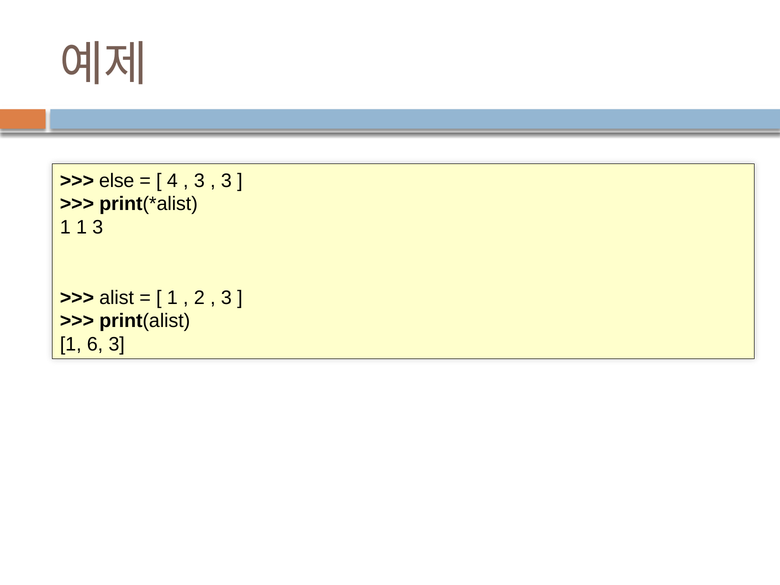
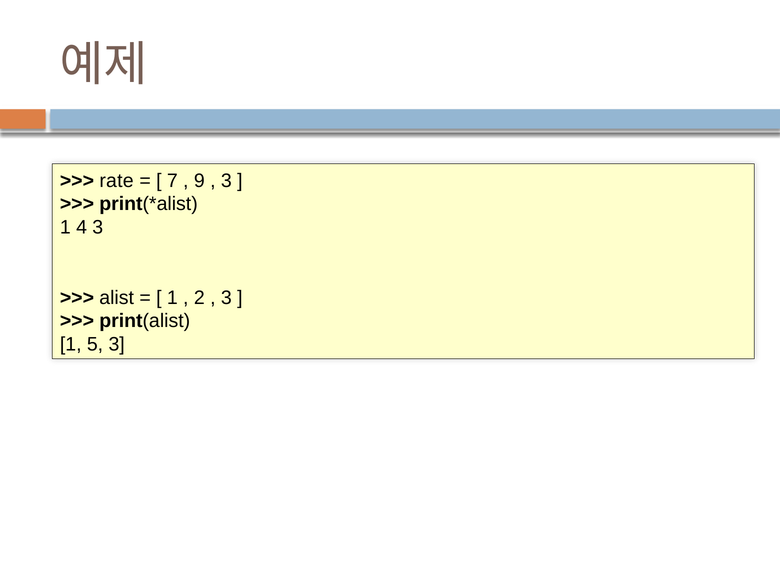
else: else -> rate
4: 4 -> 7
3 at (199, 181): 3 -> 9
1 1: 1 -> 4
6: 6 -> 5
